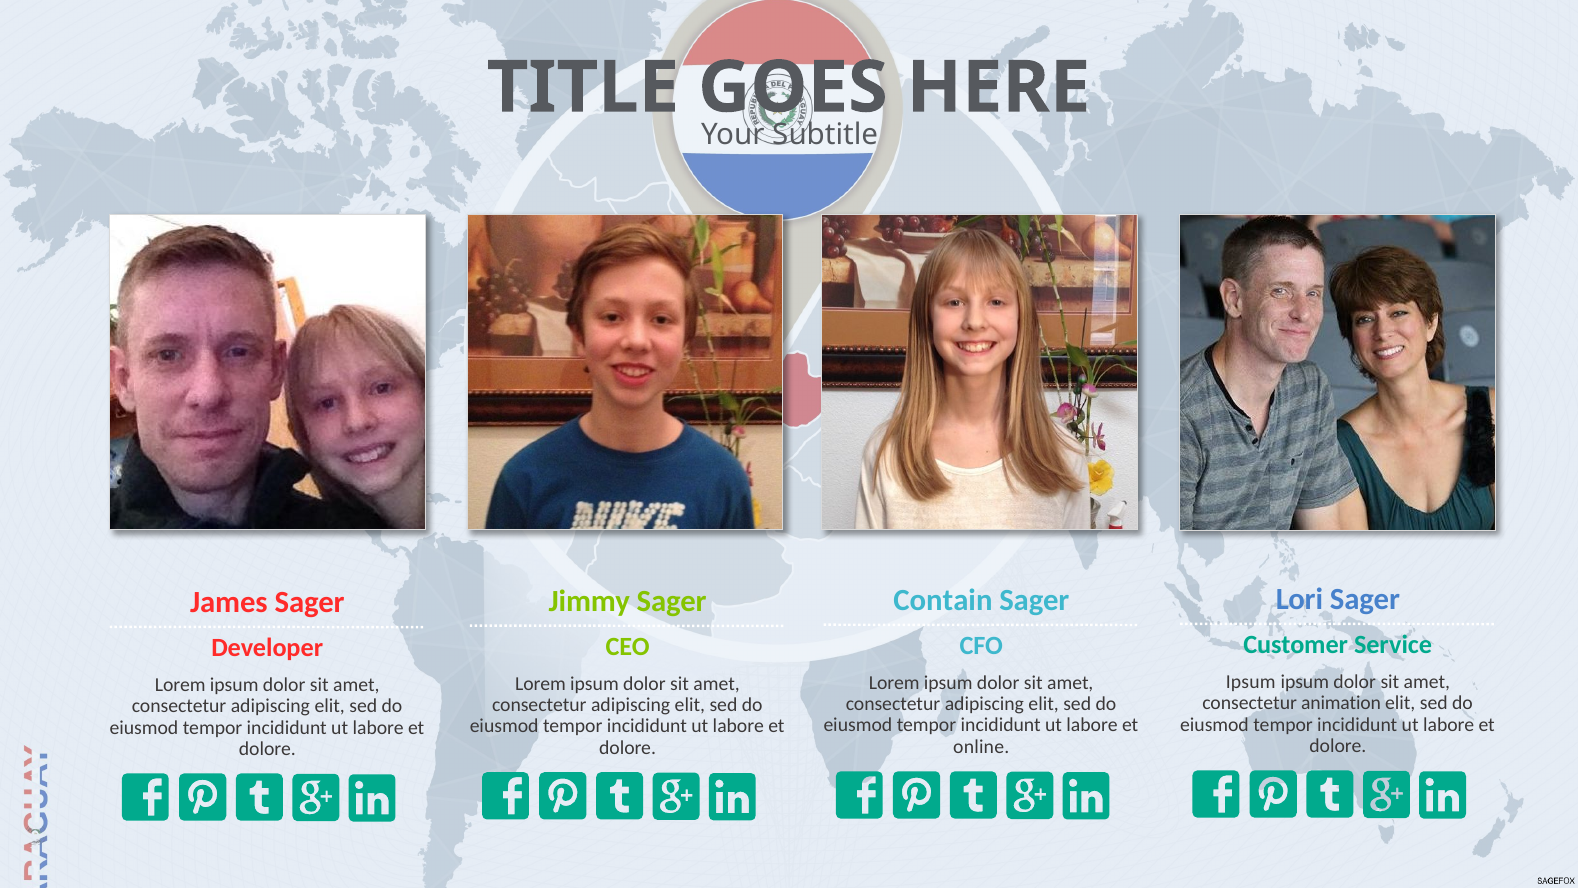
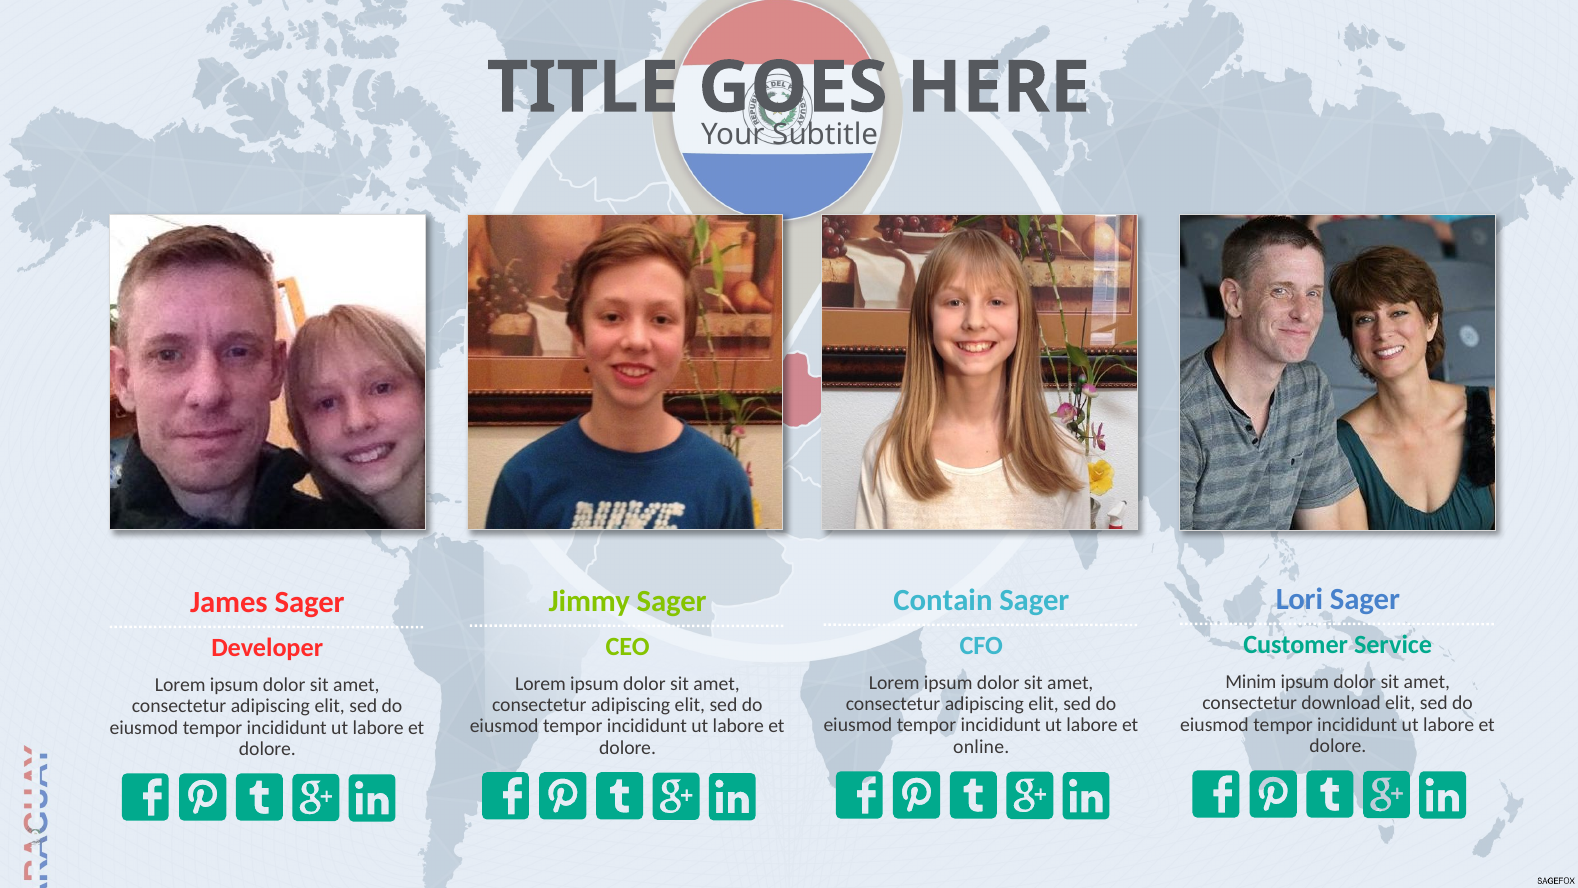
Ipsum at (1251, 682): Ipsum -> Minim
animation: animation -> download
